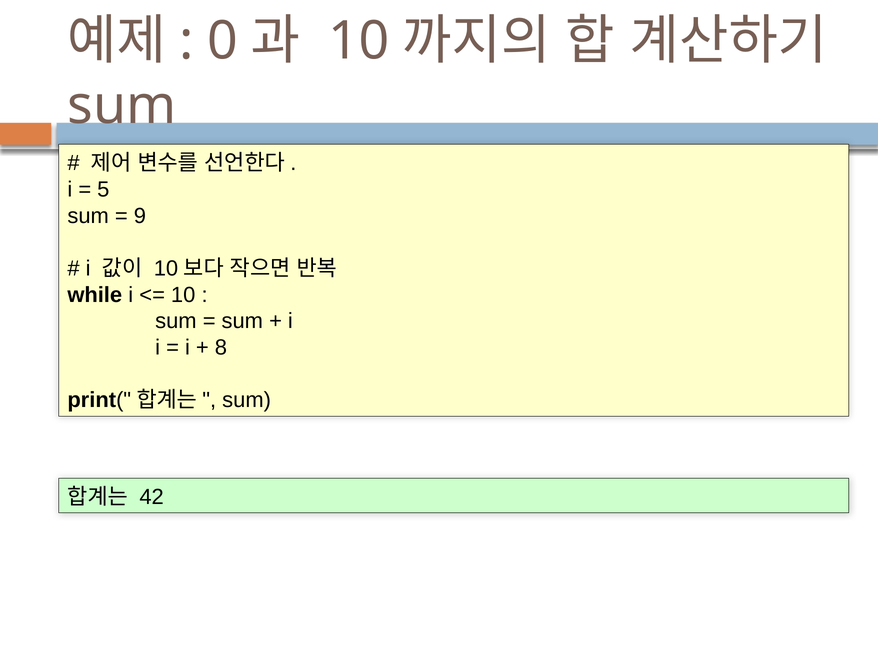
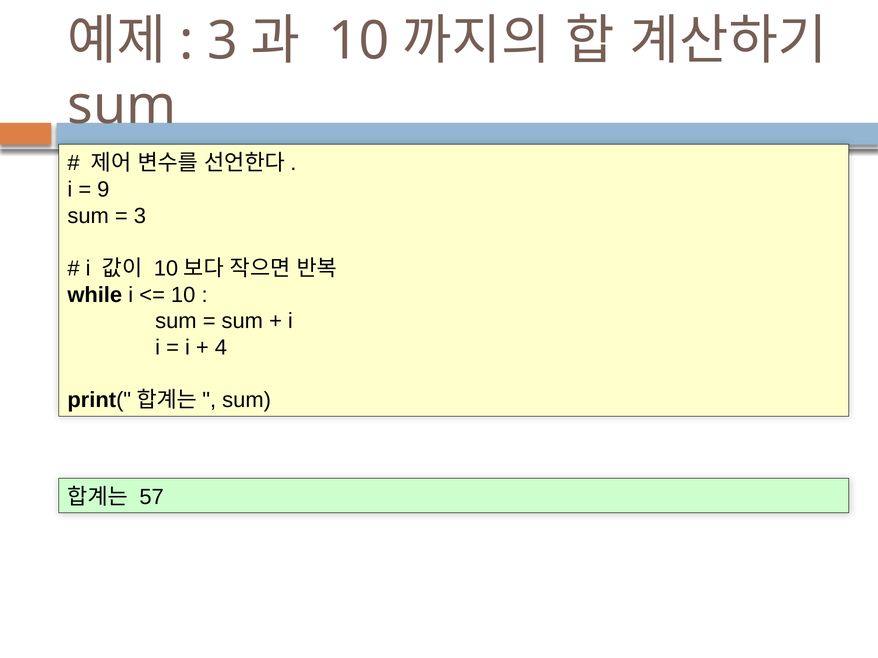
0 at (223, 41): 0 -> 3
5: 5 -> 9
9 at (140, 216): 9 -> 3
8: 8 -> 4
42: 42 -> 57
